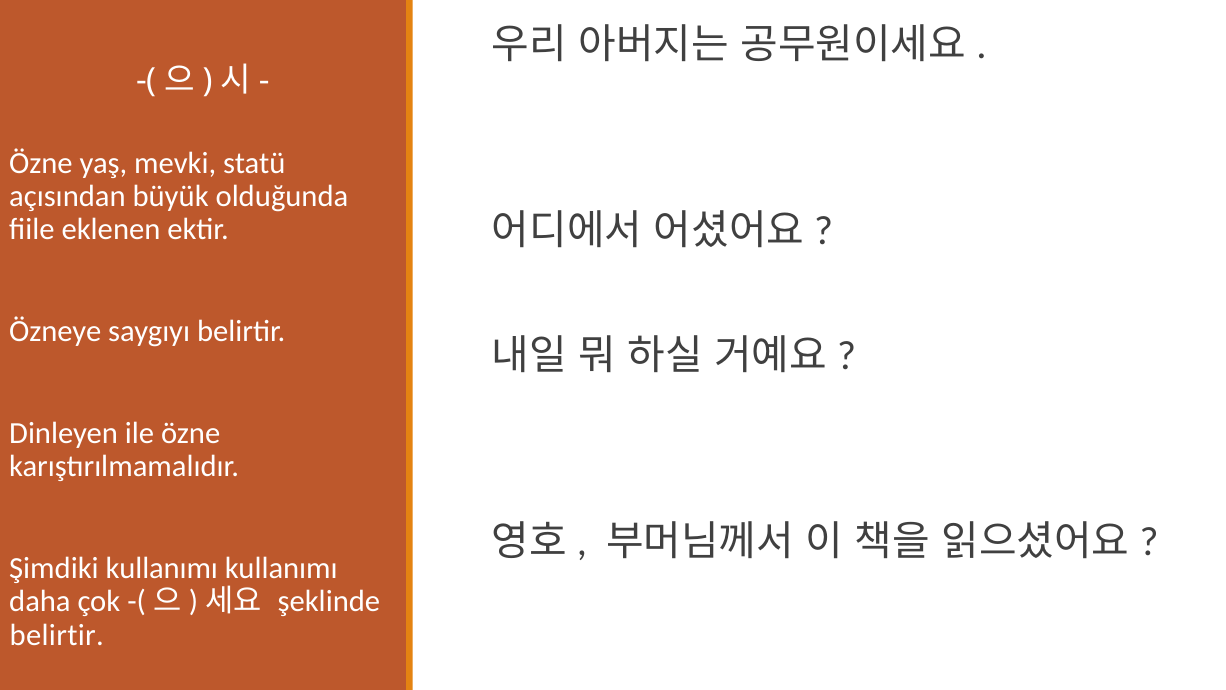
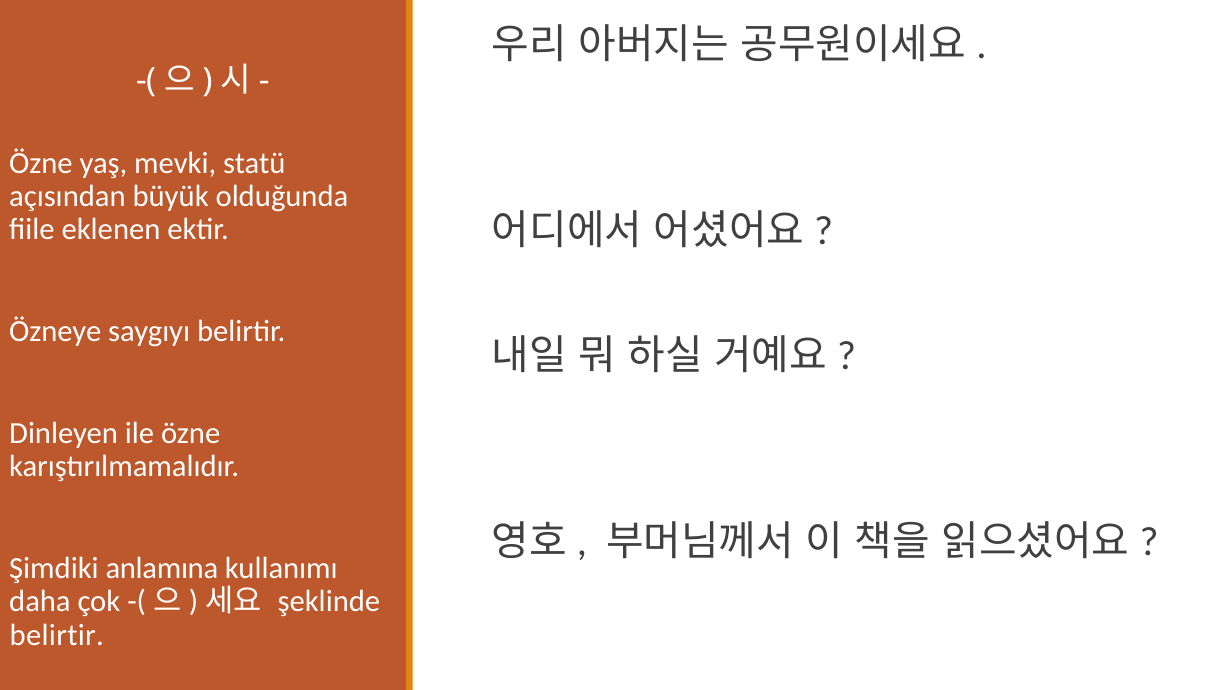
Şimdiki kullanımı: kullanımı -> anlamına
